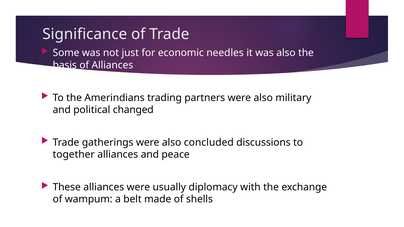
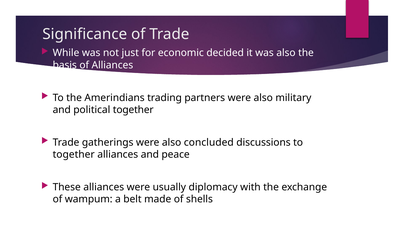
Some: Some -> While
needles: needles -> decided
political changed: changed -> together
